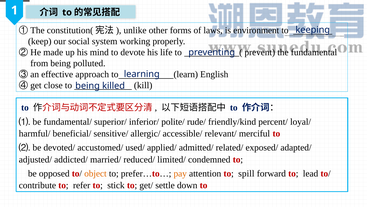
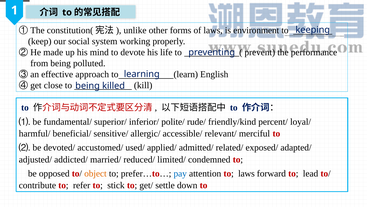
fundamental: fundamental -> performance
pay colour: orange -> blue
to spill: spill -> laws
